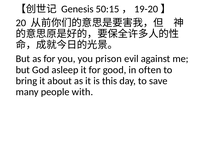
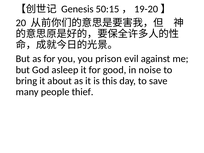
often: often -> noise
with: with -> thief
